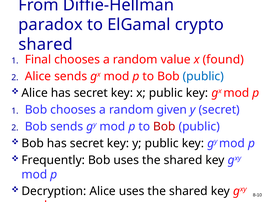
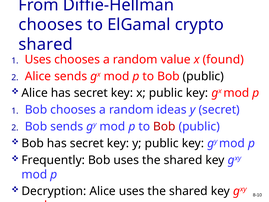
paradox at (51, 25): paradox -> chooses
Final at (38, 59): Final -> Uses
public at (203, 76) colour: blue -> black
given: given -> ideas
